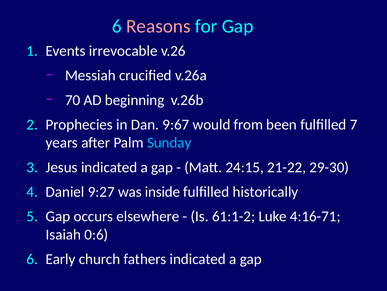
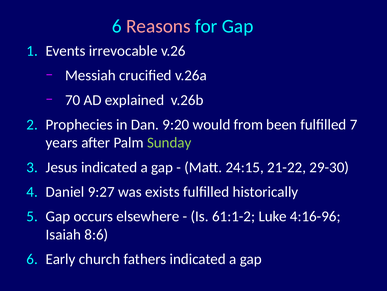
beginning: beginning -> explained
9:67: 9:67 -> 9:20
Sunday colour: light blue -> light green
inside: inside -> exists
4:16-71: 4:16-71 -> 4:16-96
0:6: 0:6 -> 8:6
